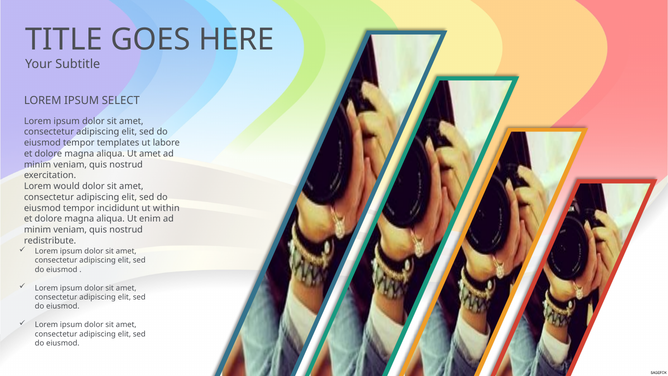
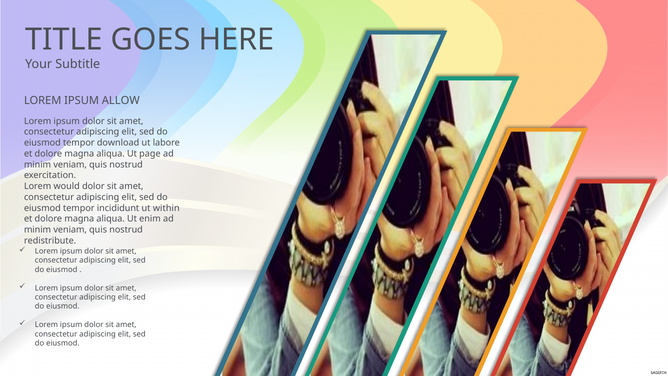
SELECT: SELECT -> ALLOW
templates: templates -> download
Ut amet: amet -> page
